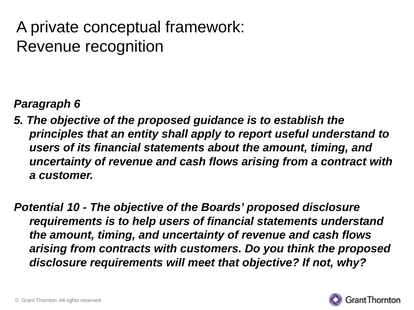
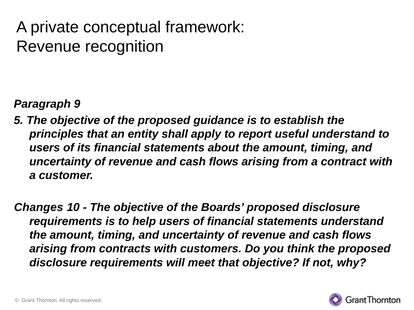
6: 6 -> 9
Potential: Potential -> Changes
